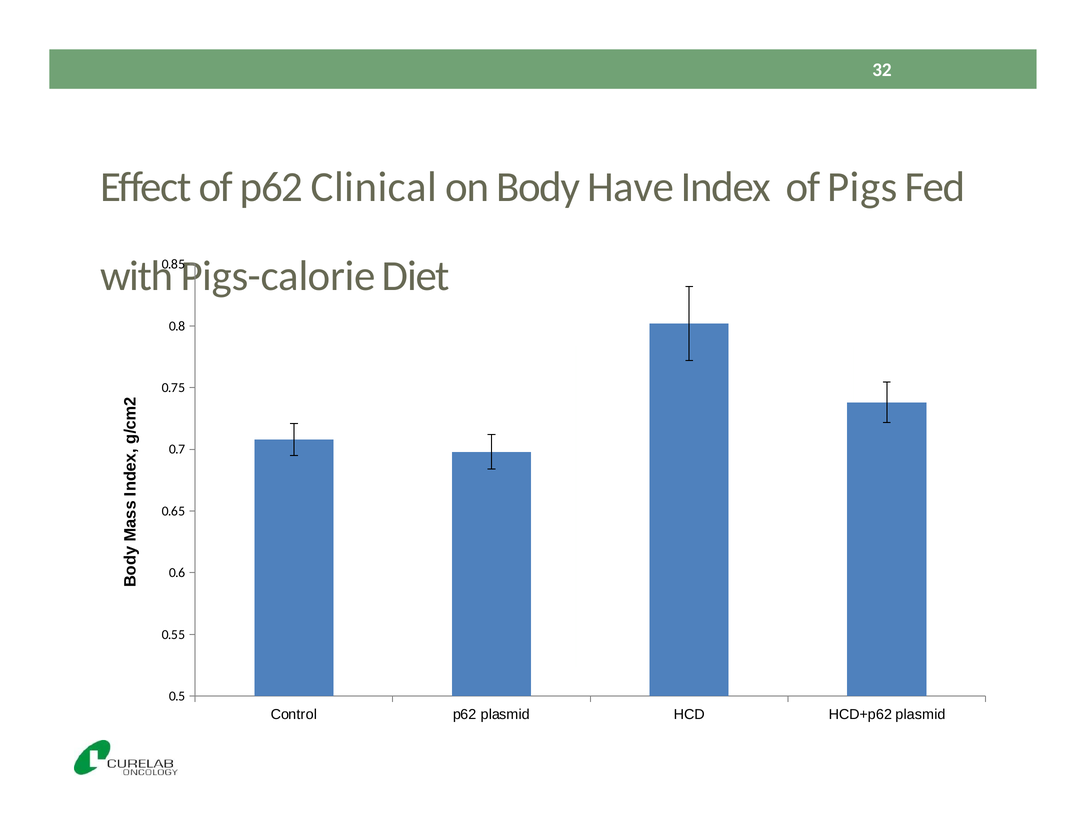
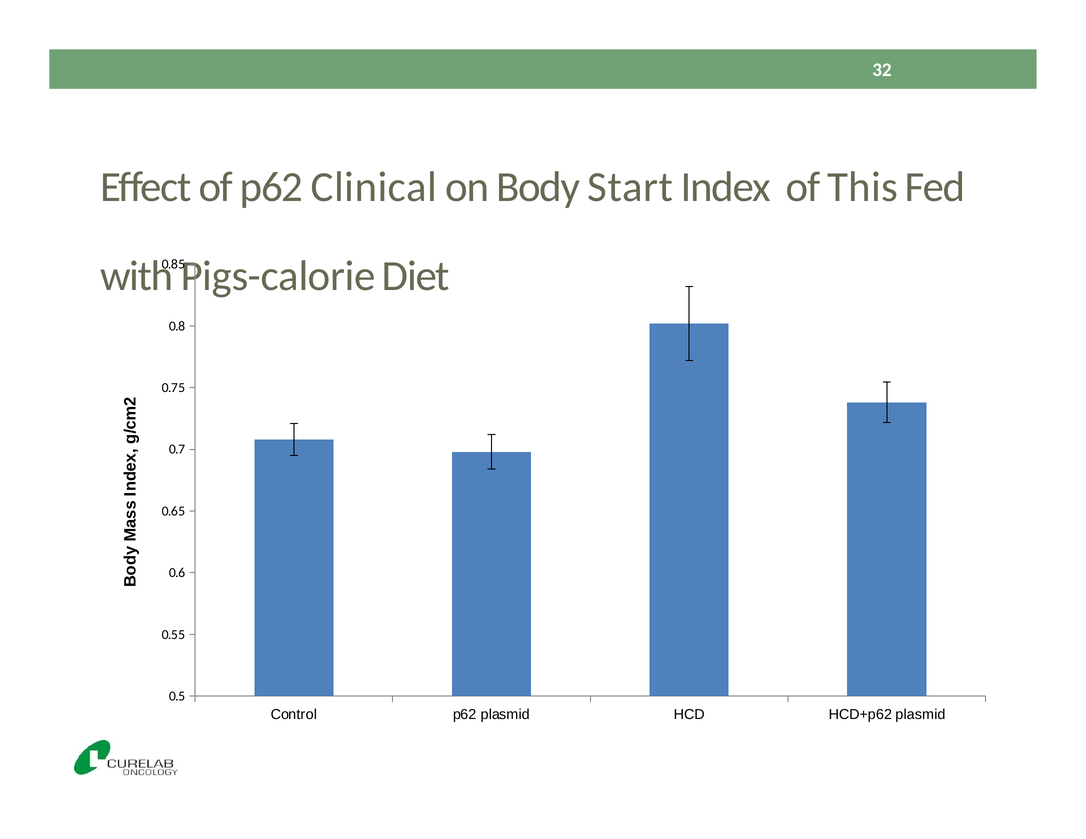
Have: Have -> Start
Pigs: Pigs -> This
